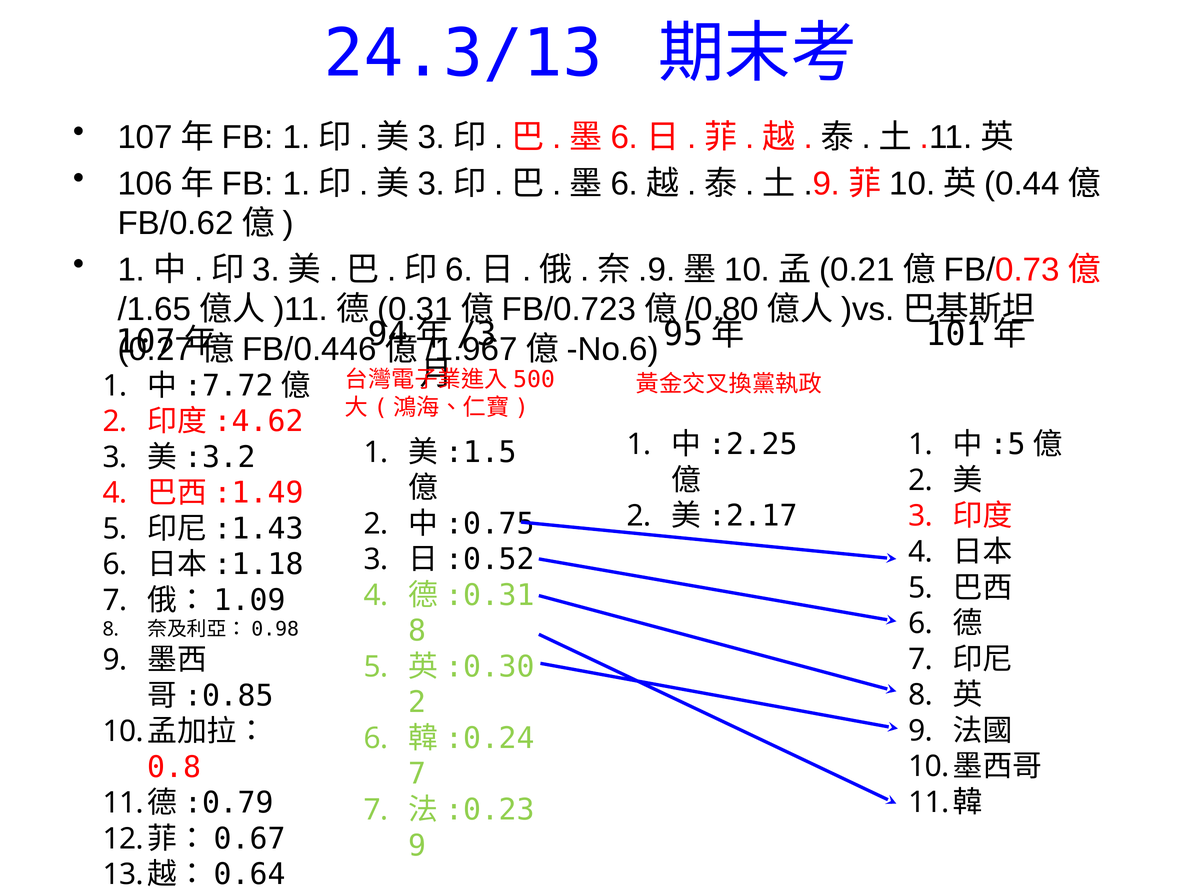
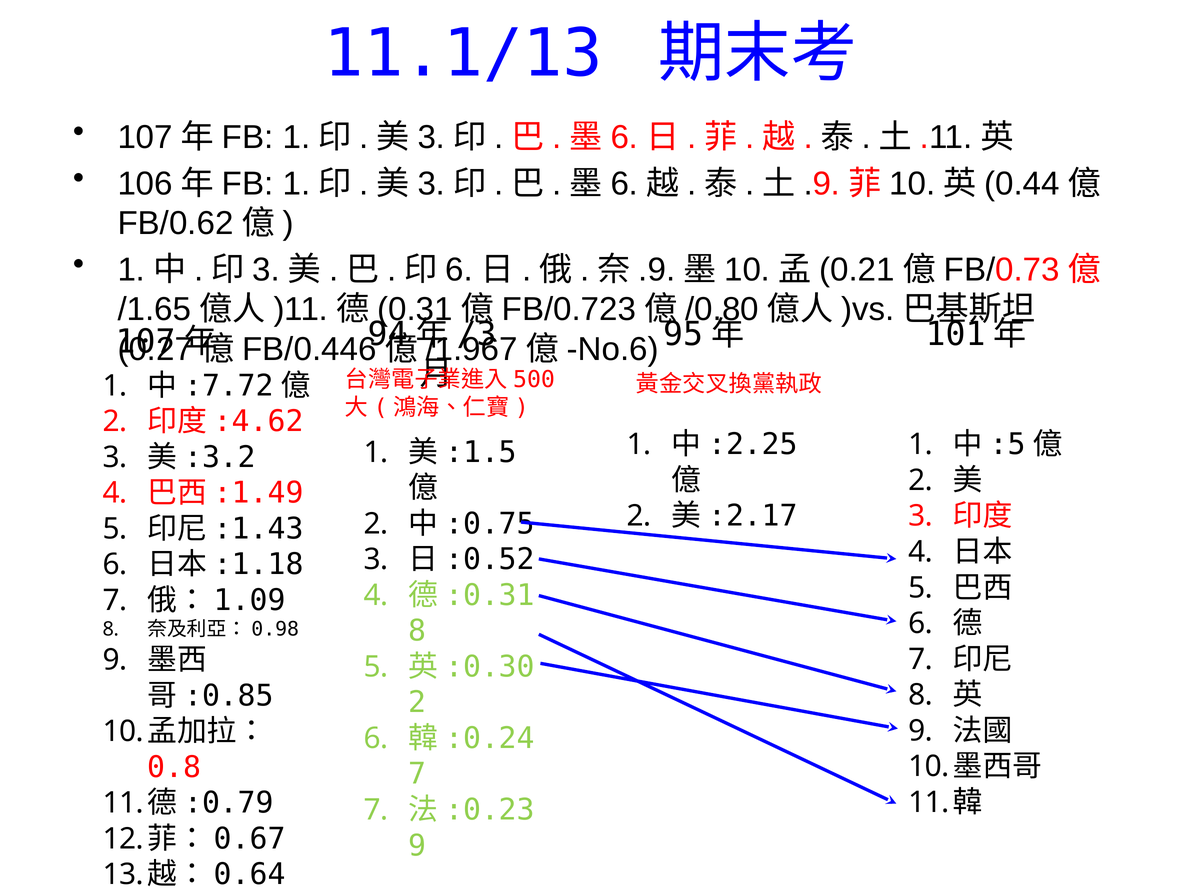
24.3/13: 24.3/13 -> 11.1/13
